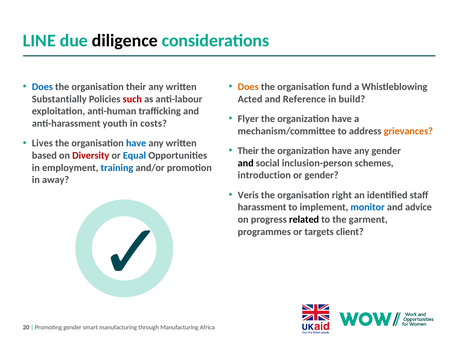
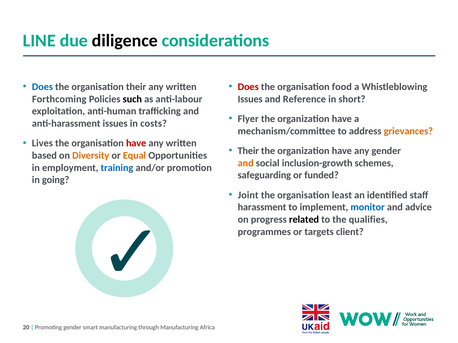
Does at (248, 87) colour: orange -> red
fund: fund -> food
Substantially: Substantially -> Forthcoming
such colour: red -> black
Acted at (250, 99): Acted -> Issues
build: build -> short
anti-harassment youth: youth -> issues
have at (136, 143) colour: blue -> red
Diversity colour: red -> orange
Equal colour: blue -> orange
and at (246, 163) colour: black -> orange
inclusion-person: inclusion-person -> inclusion-growth
introduction: introduction -> safeguarding
or gender: gender -> funded
away: away -> going
Veris: Veris -> Joint
right: right -> least
garment: garment -> qualifies
